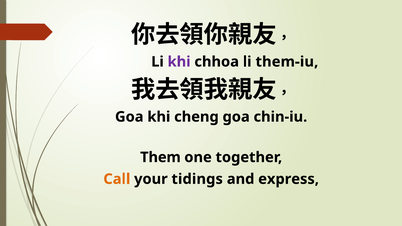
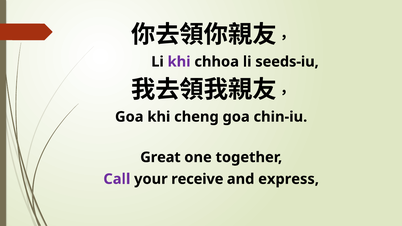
them-iu: them-iu -> seeds-iu
Them: Them -> Great
Call colour: orange -> purple
tidings: tidings -> receive
